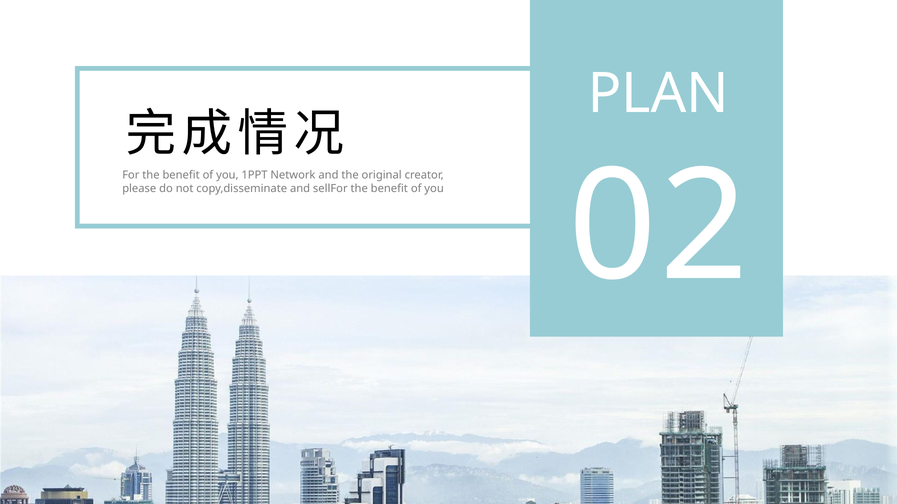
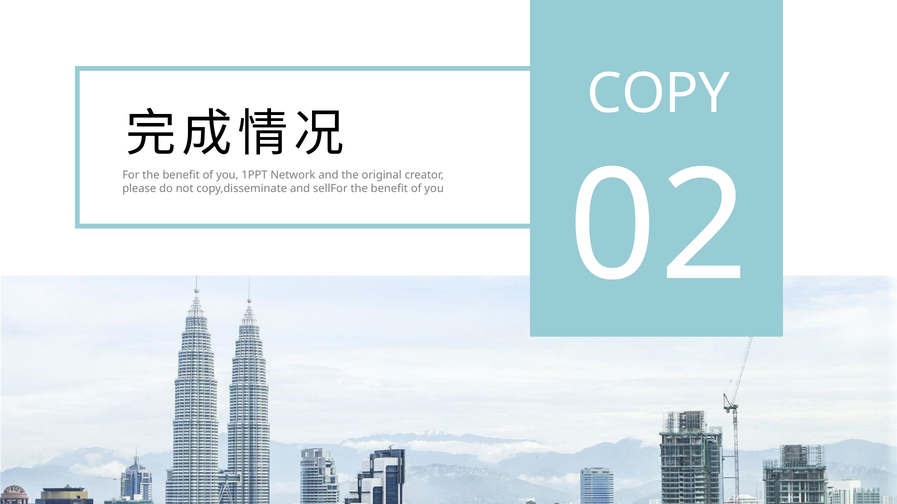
PLAN: PLAN -> COPY
